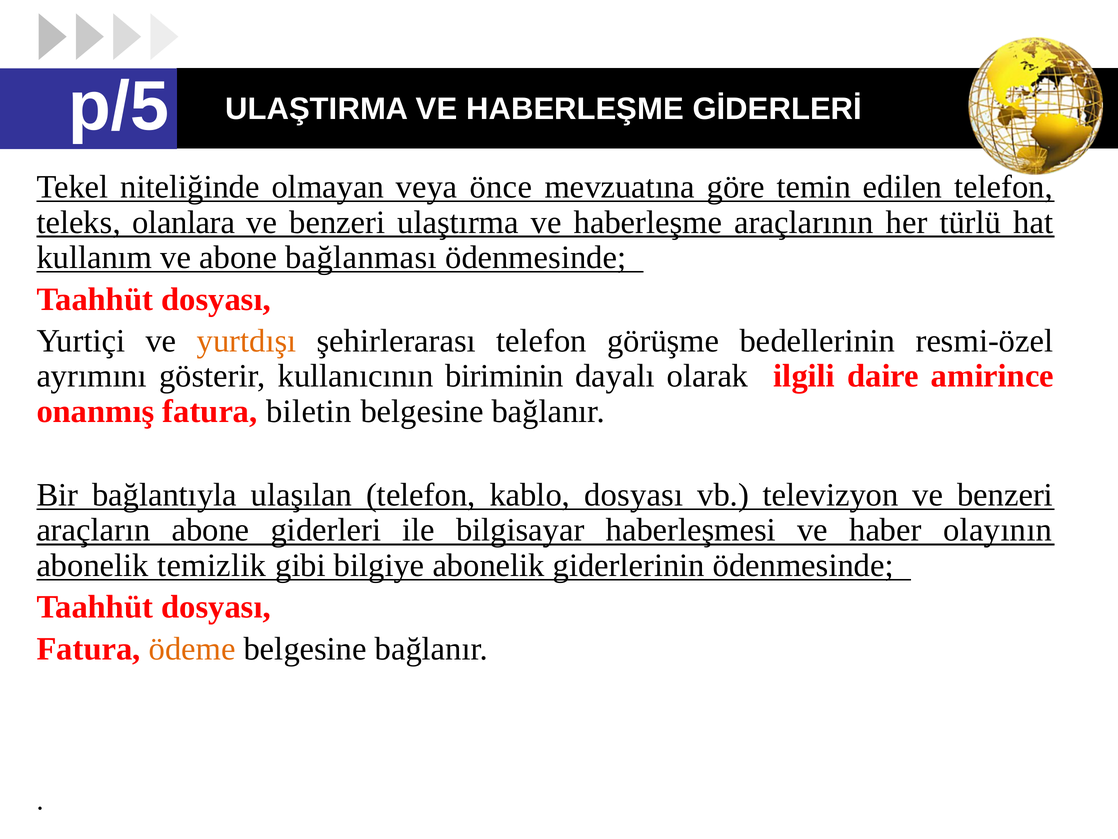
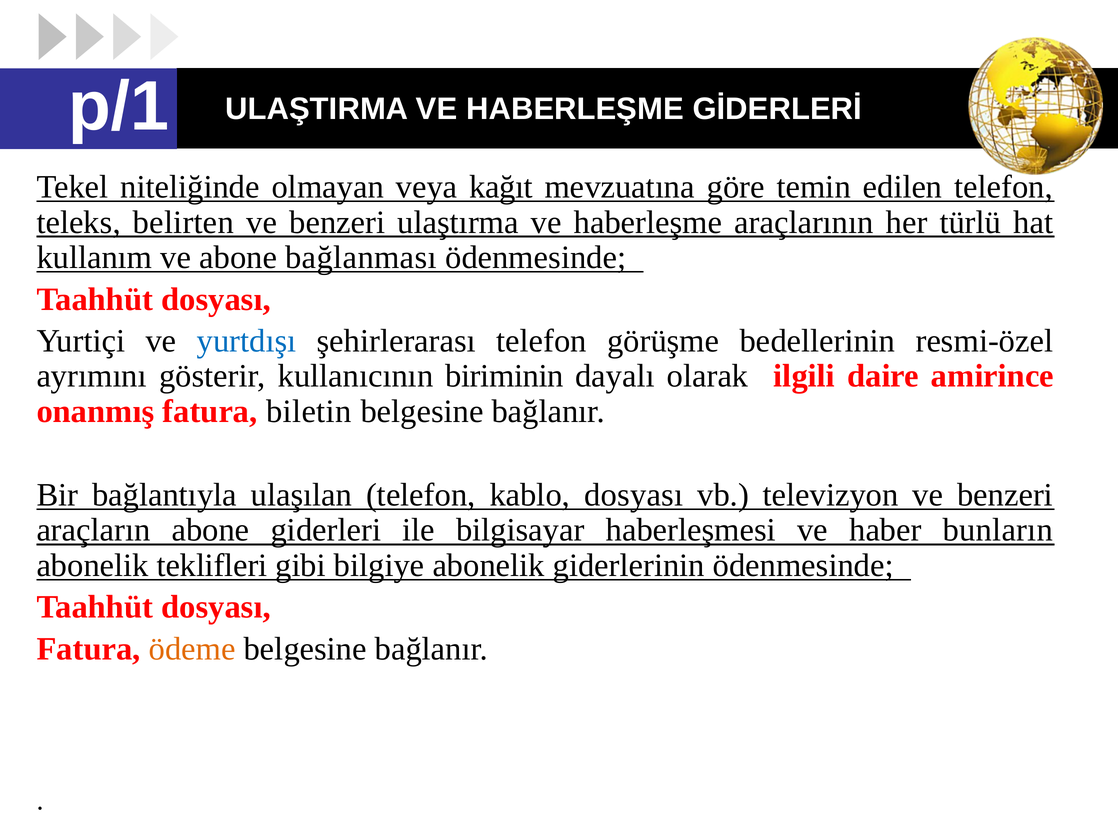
p/5: p/5 -> p/1
önce: önce -> kağıt
olanlara: olanlara -> belirten
yurtdışı colour: orange -> blue
olayının: olayının -> bunların
temizlik: temizlik -> teklifleri
